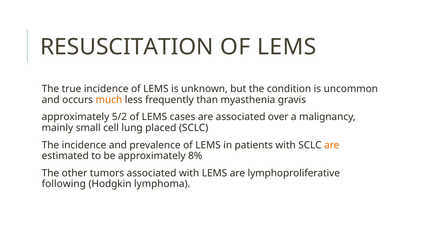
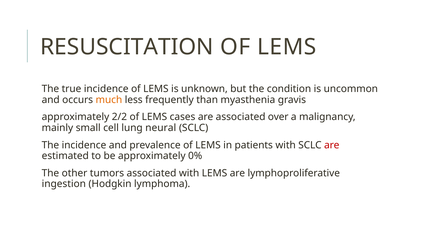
5/2: 5/2 -> 2/2
placed: placed -> neural
are at (332, 145) colour: orange -> red
8%: 8% -> 0%
following: following -> ingestion
